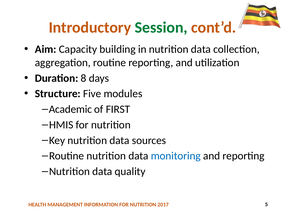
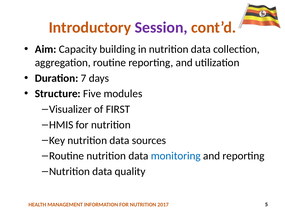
Session colour: green -> purple
8: 8 -> 7
Academic: Academic -> Visualizer
